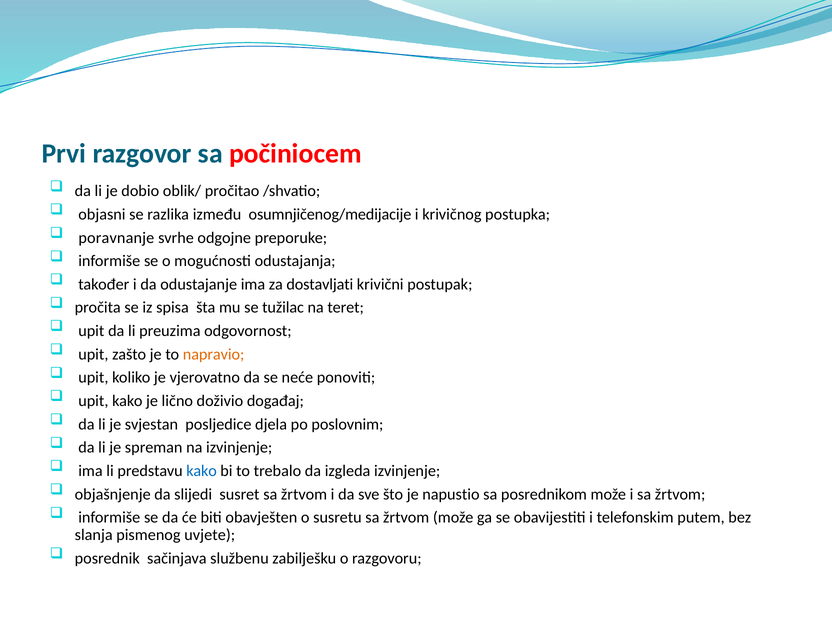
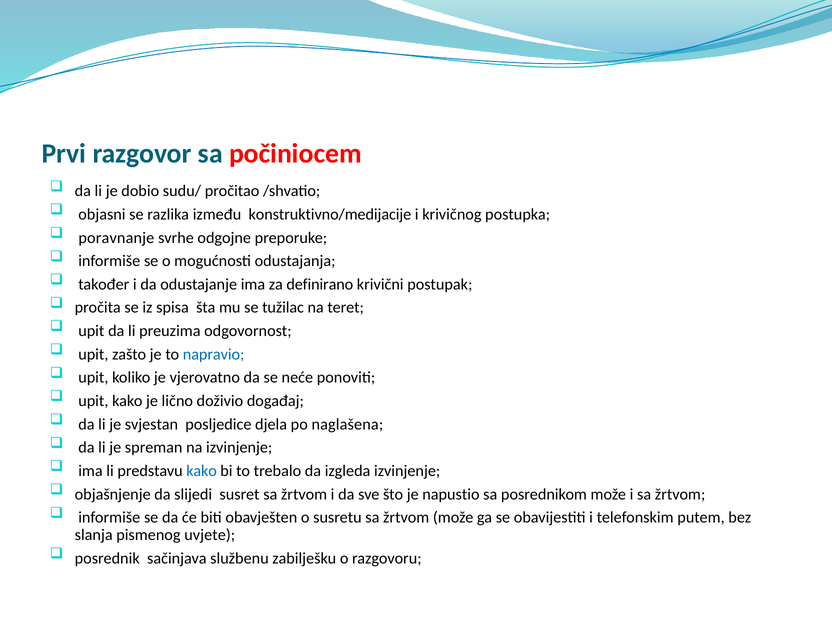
oblik/: oblik/ -> sudu/
osumnjičenog/medijacije: osumnjičenog/medijacije -> konstruktivno/medijacije
dostavljati: dostavljati -> definirano
napravio colour: orange -> blue
poslovnim: poslovnim -> naglašena
